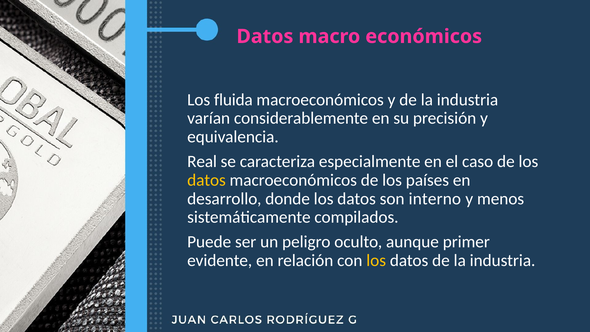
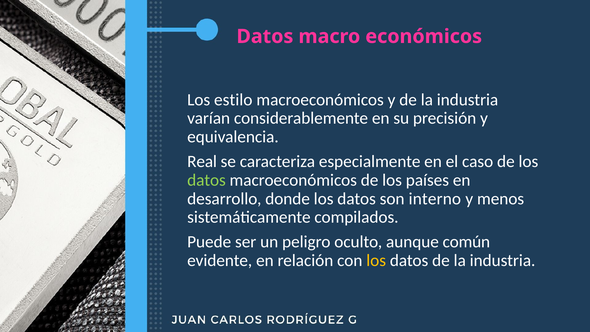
fluida: fluida -> estilo
datos at (206, 180) colour: yellow -> light green
primer: primer -> común
